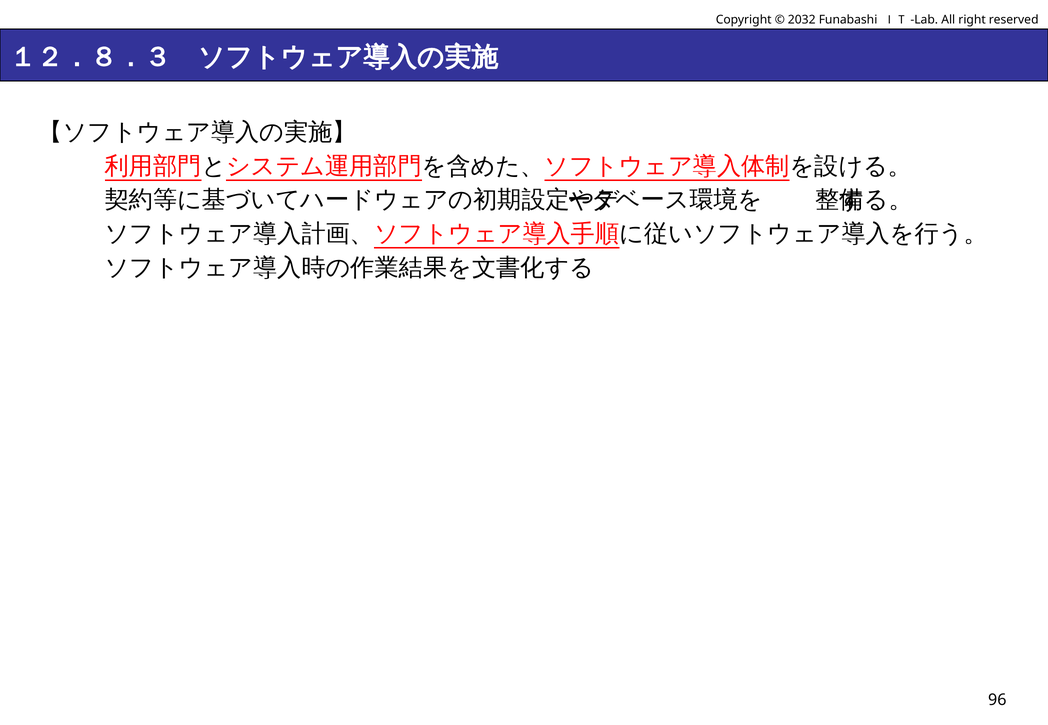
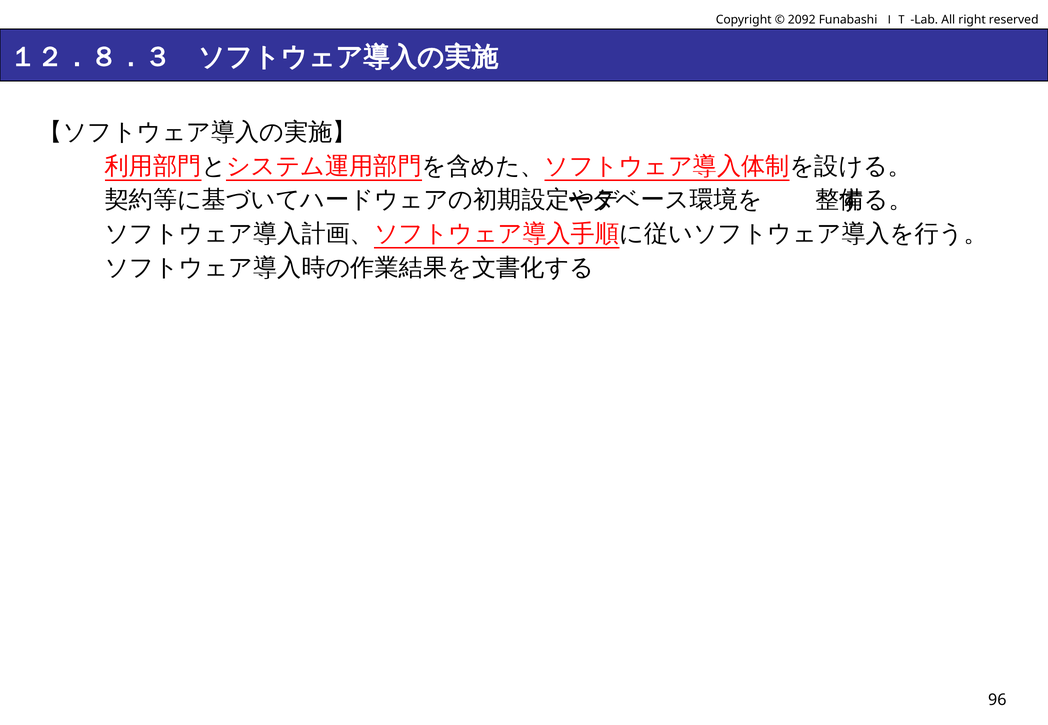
2032: 2032 -> 2092
